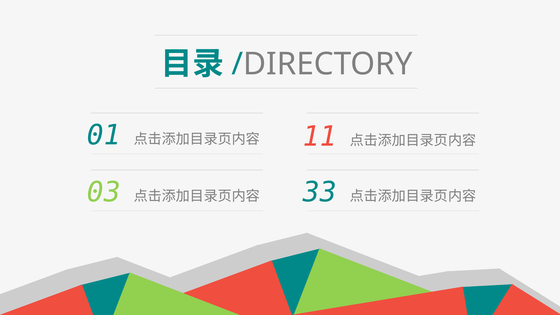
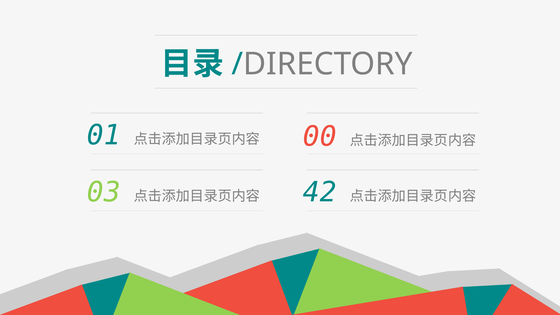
11: 11 -> 00
33: 33 -> 42
